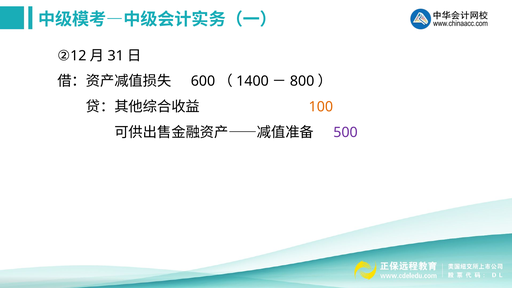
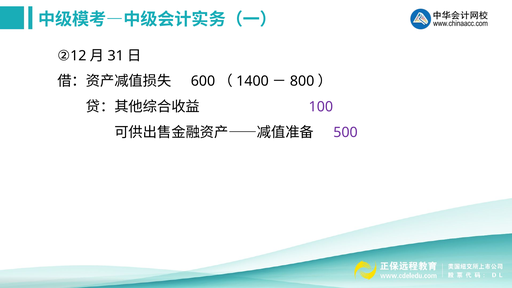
100 colour: orange -> purple
